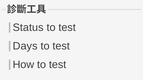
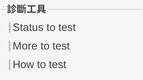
Days: Days -> More
